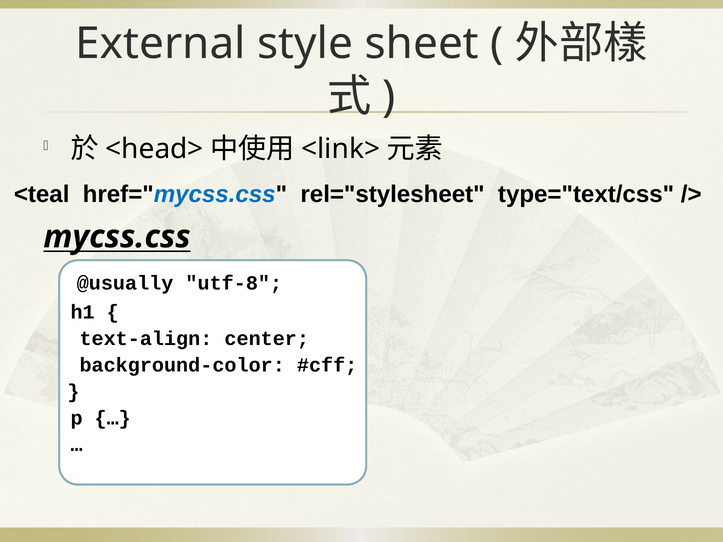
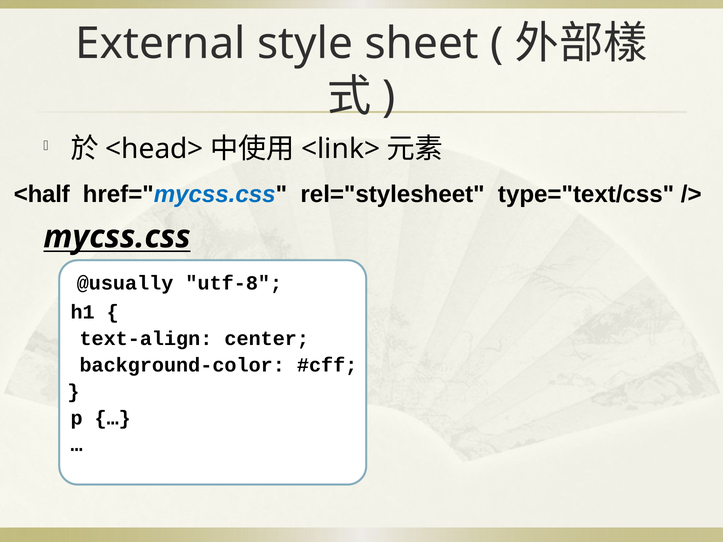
<teal: <teal -> <half
